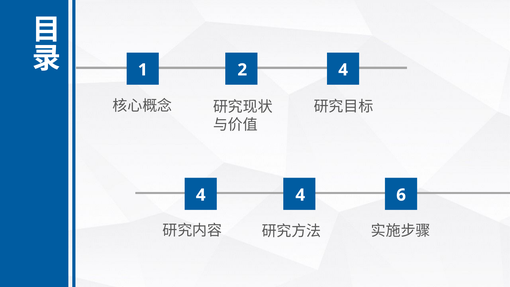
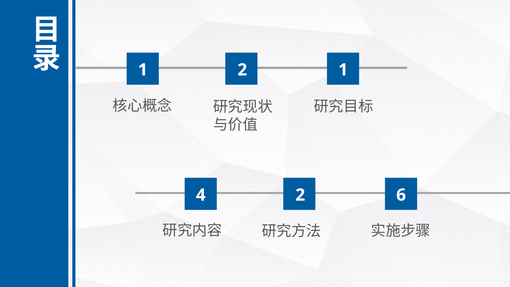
2 4: 4 -> 1
4 4: 4 -> 2
